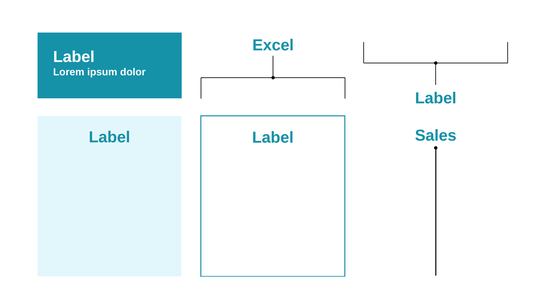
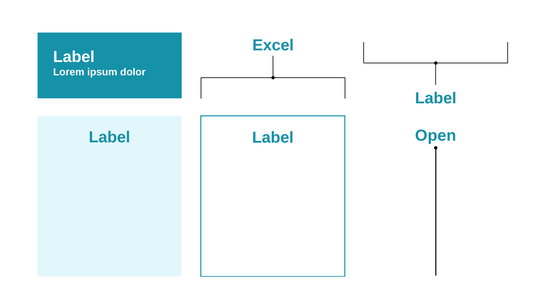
Sales: Sales -> Open
